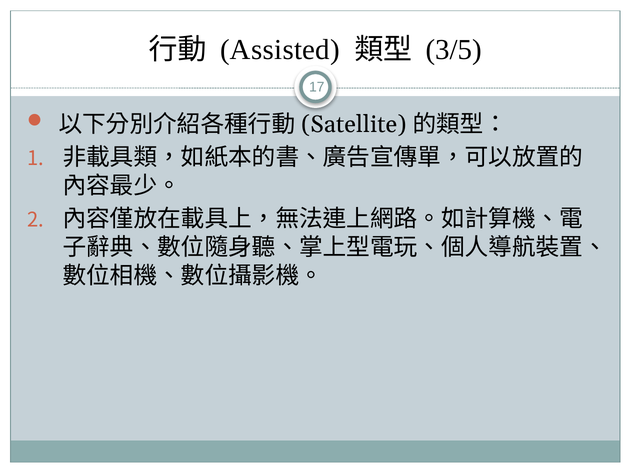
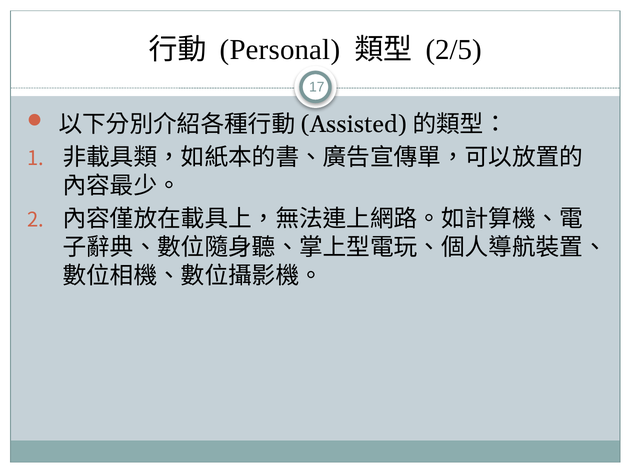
Assisted: Assisted -> Personal
3/5: 3/5 -> 2/5
Satellite: Satellite -> Assisted
